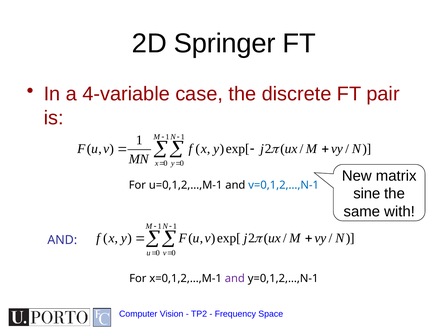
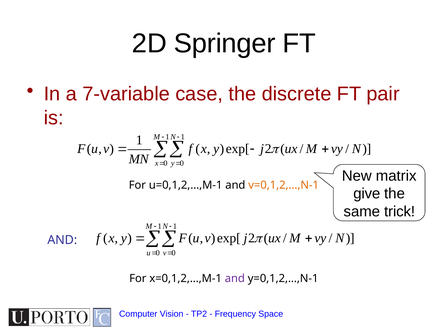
4-variable: 4-variable -> 7-variable
v=0,1,2,…,N-1 colour: blue -> orange
sine: sine -> give
with: with -> trick
